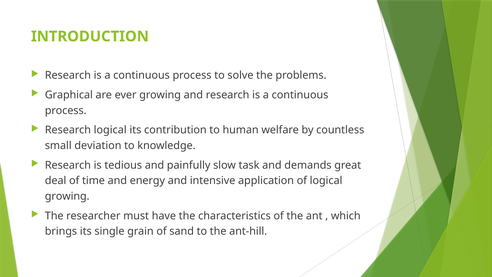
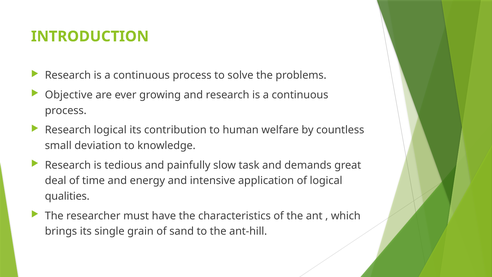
Graphical: Graphical -> Objective
growing at (67, 196): growing -> qualities
